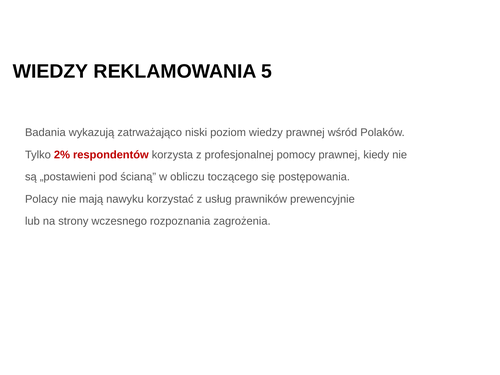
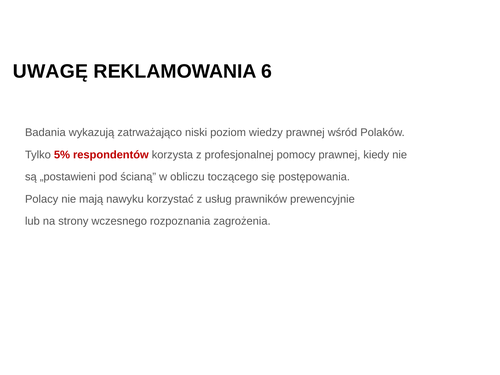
WIEDZY at (51, 71): WIEDZY -> UWAGĘ
5: 5 -> 6
2%: 2% -> 5%
